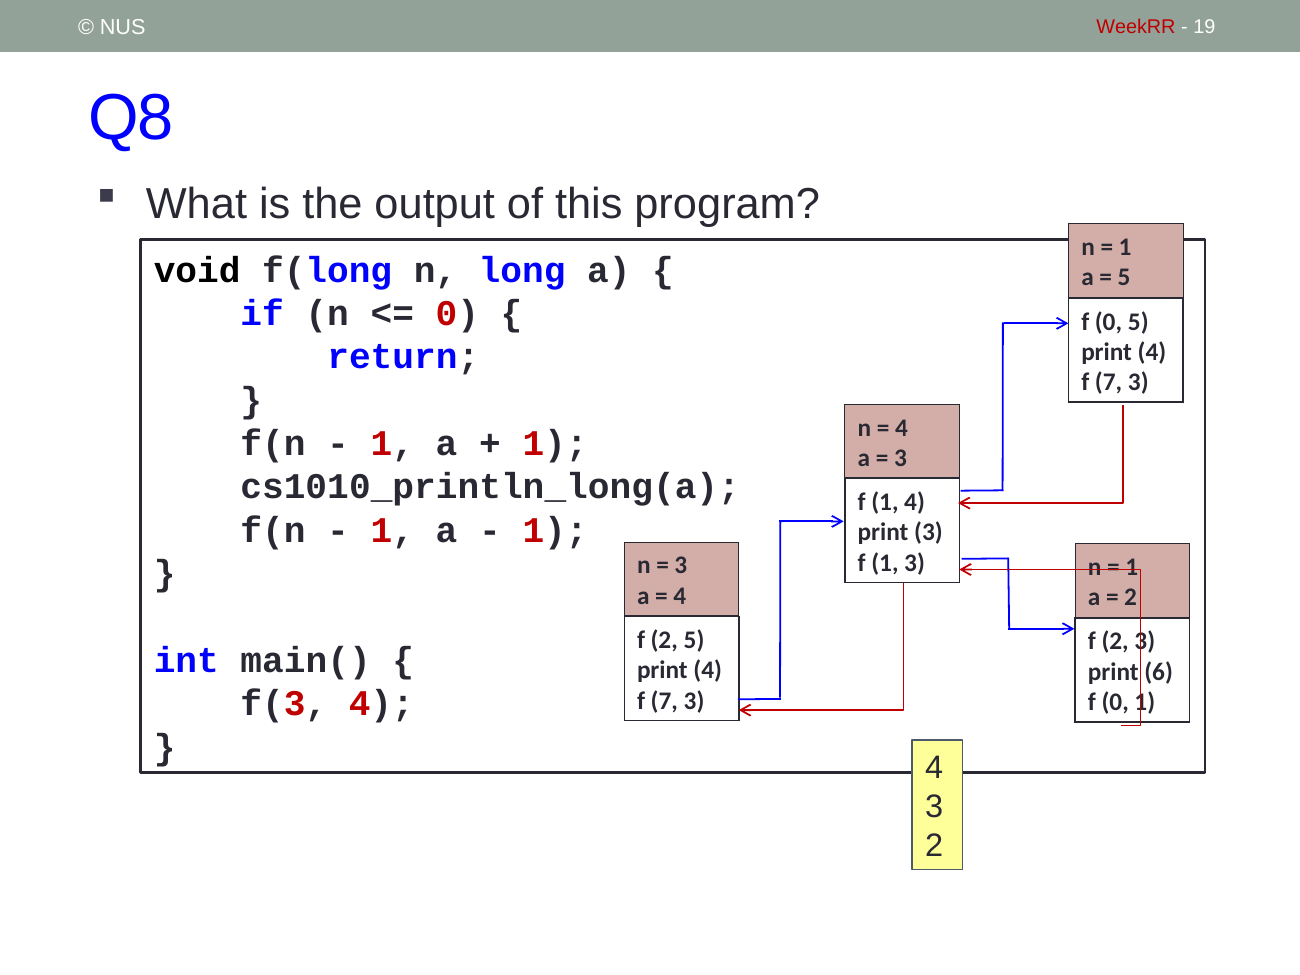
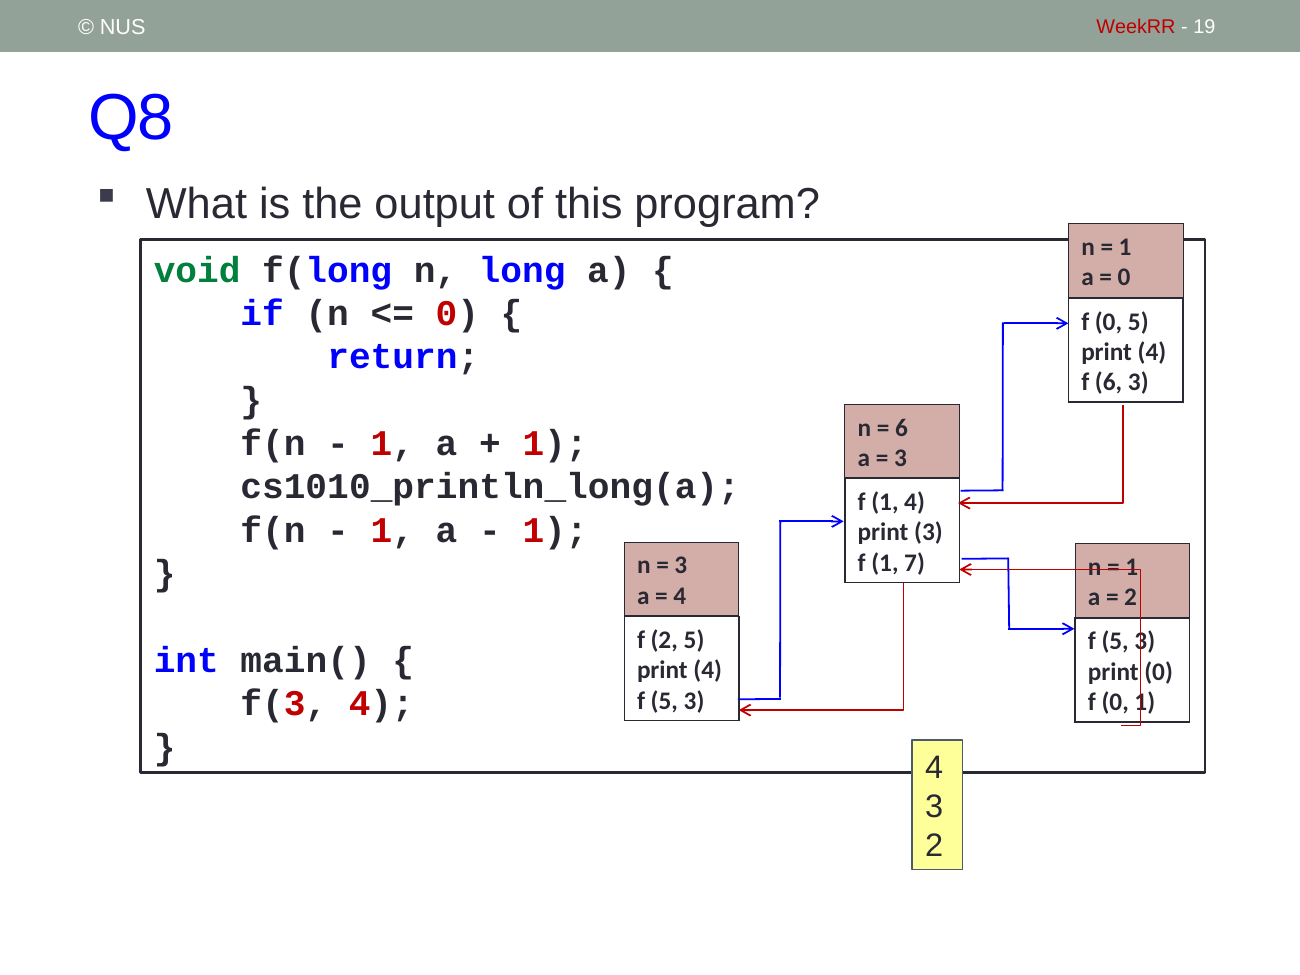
void colour: black -> green
5 at (1124, 278): 5 -> 0
7 at (1109, 382): 7 -> 6
4 at (901, 428): 4 -> 6
1 3: 3 -> 7
2 at (1115, 641): 2 -> 5
print 6: 6 -> 0
7 at (664, 701): 7 -> 5
